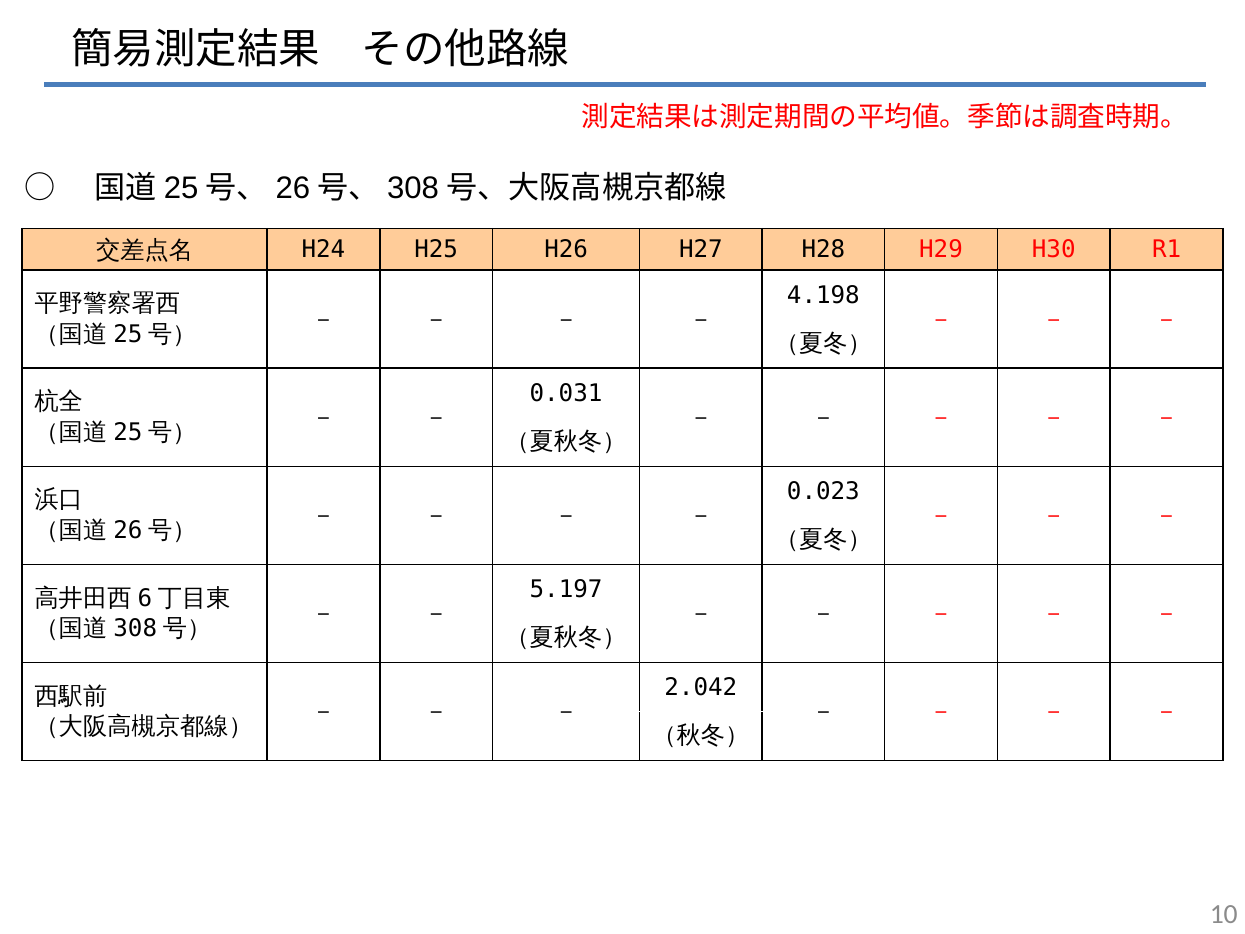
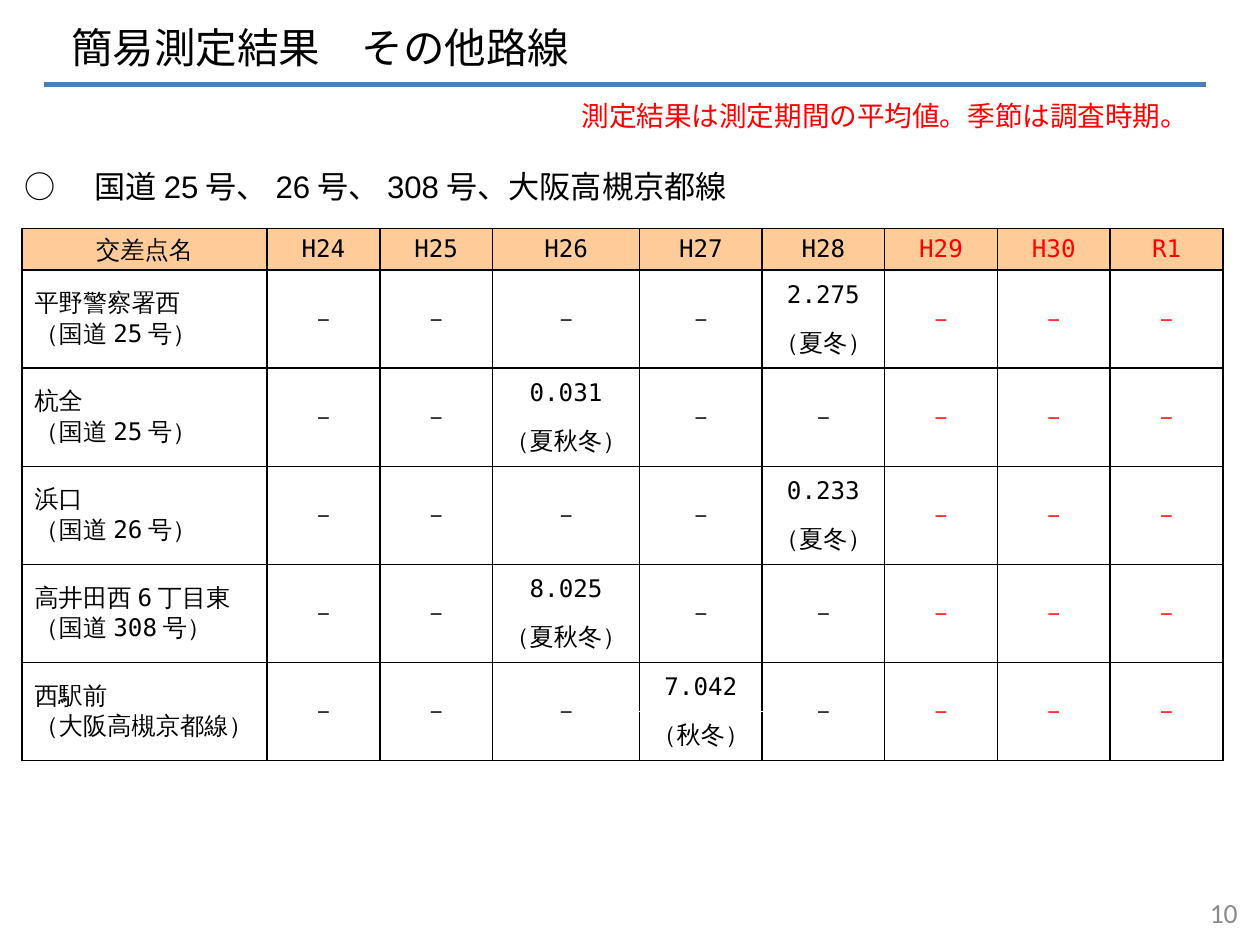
4.198: 4.198 -> 2.275
0.023: 0.023 -> 0.233
5.197: 5.197 -> 8.025
2.042: 2.042 -> 7.042
